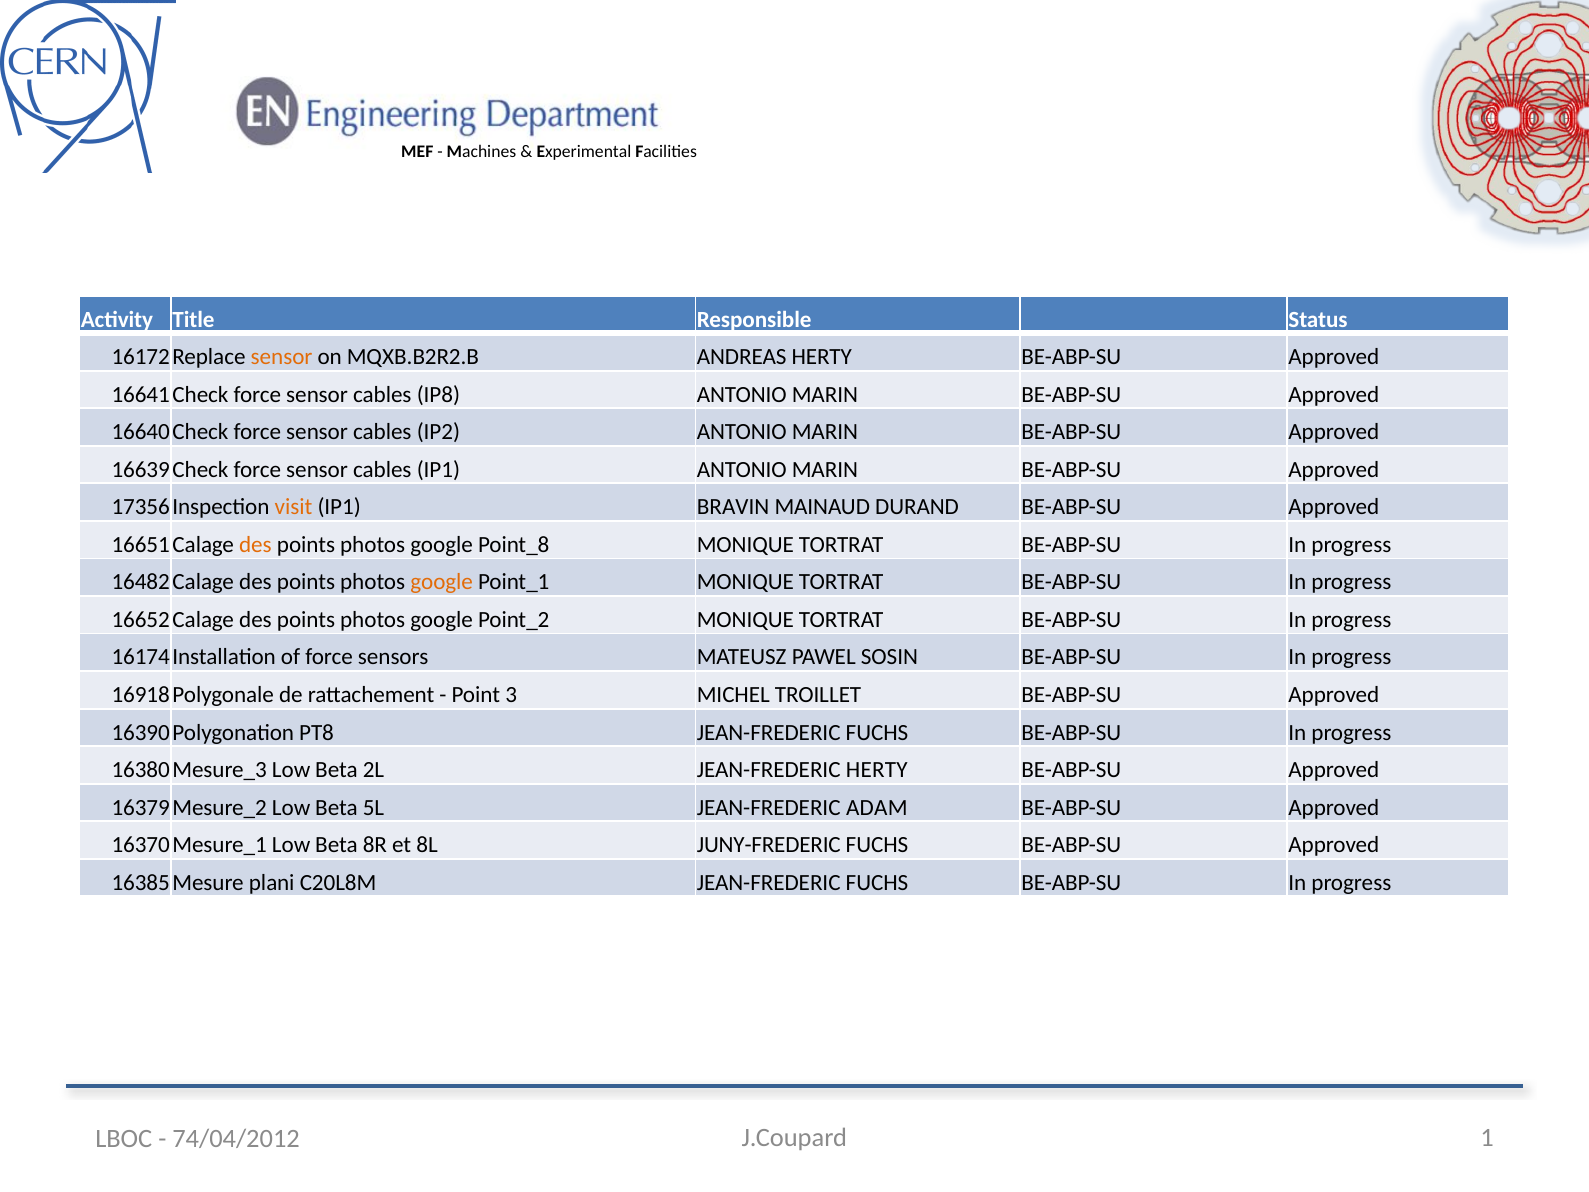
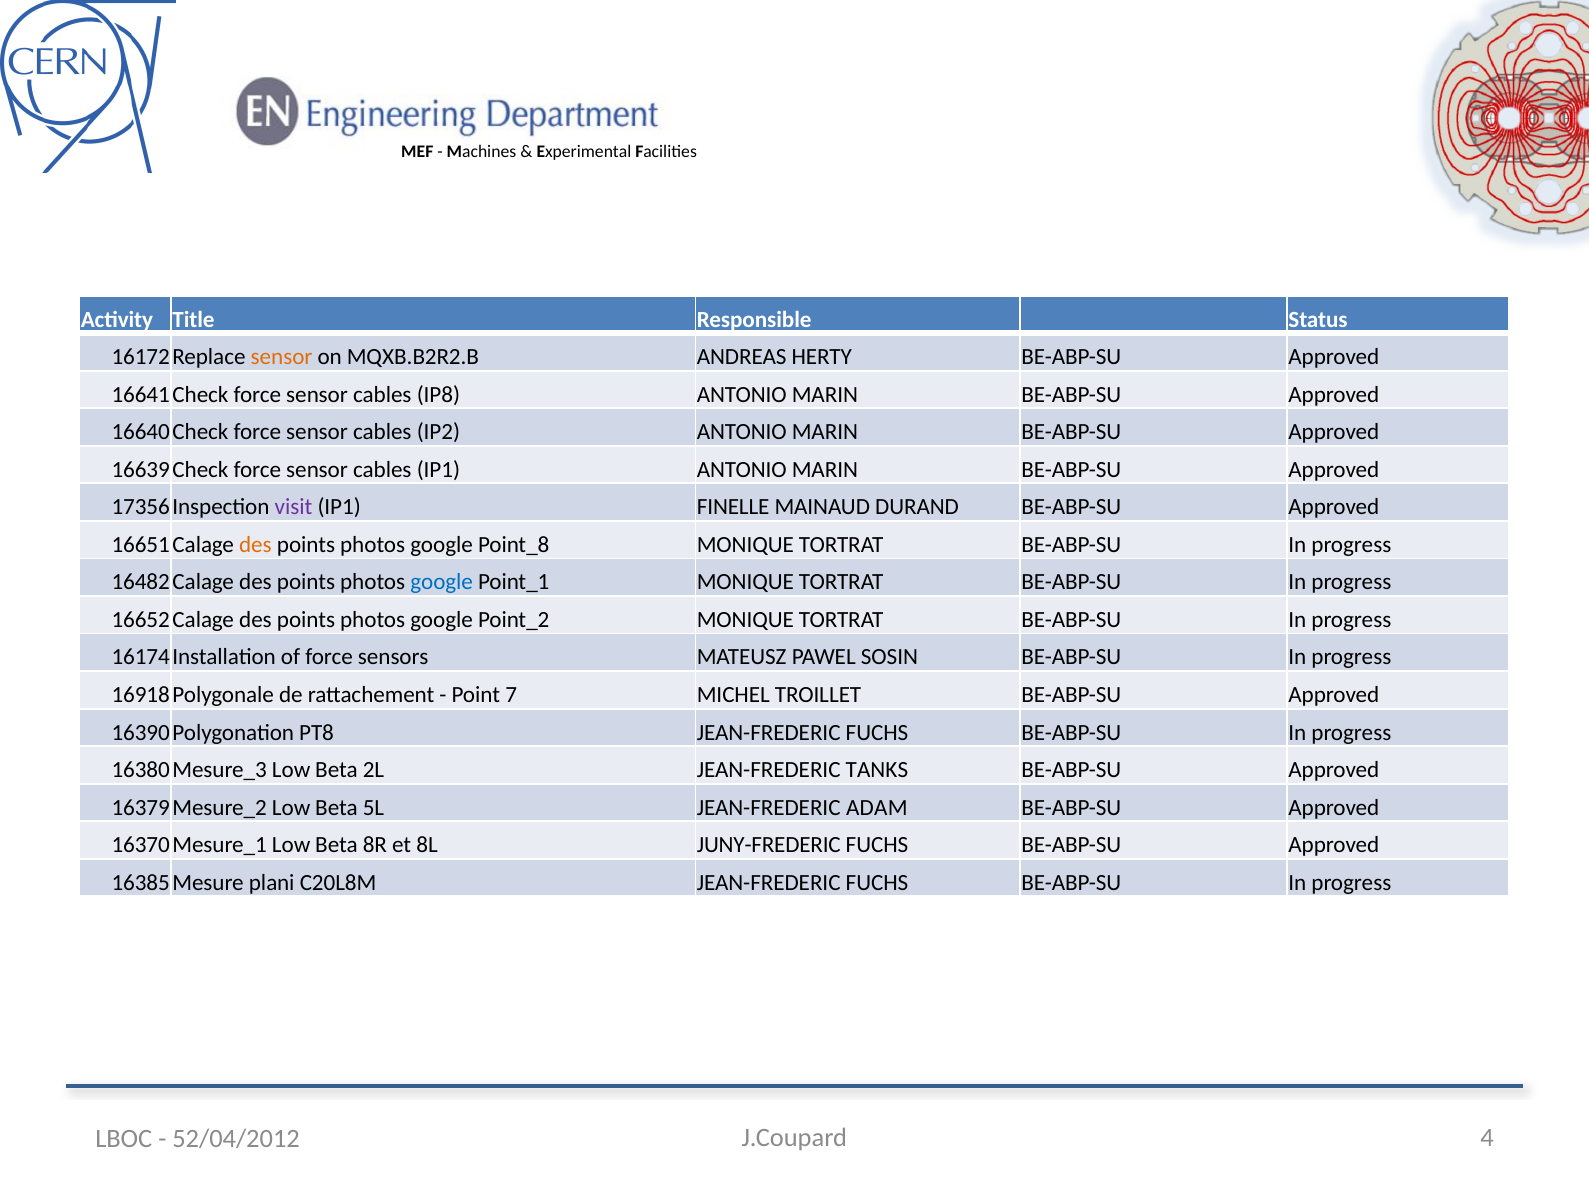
visit colour: orange -> purple
BRAVIN: BRAVIN -> FINELLE
google at (442, 582) colour: orange -> blue
3: 3 -> 7
JEAN-FREDERIC HERTY: HERTY -> TANKS
1: 1 -> 4
74/04/2012: 74/04/2012 -> 52/04/2012
